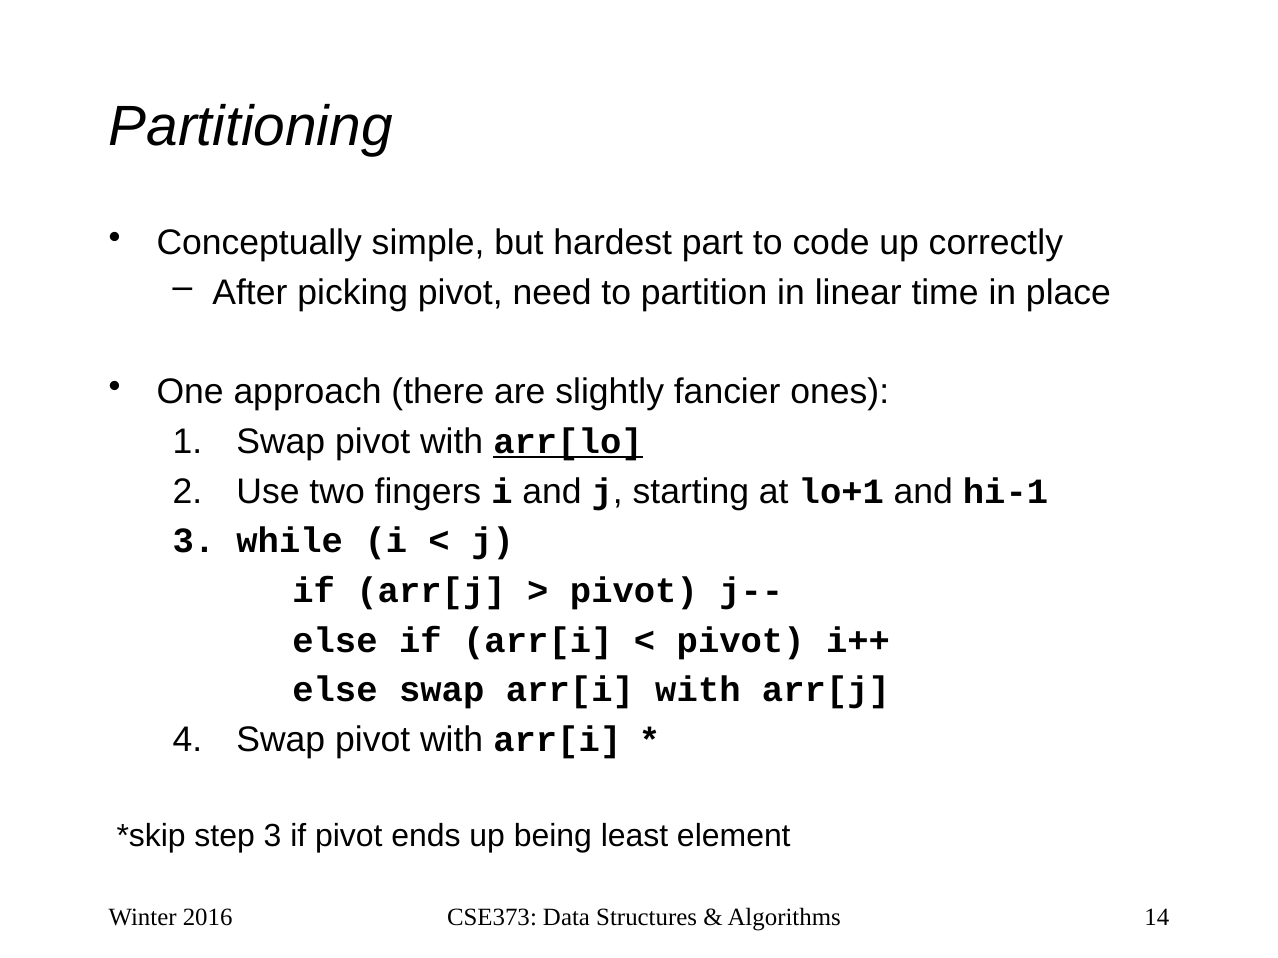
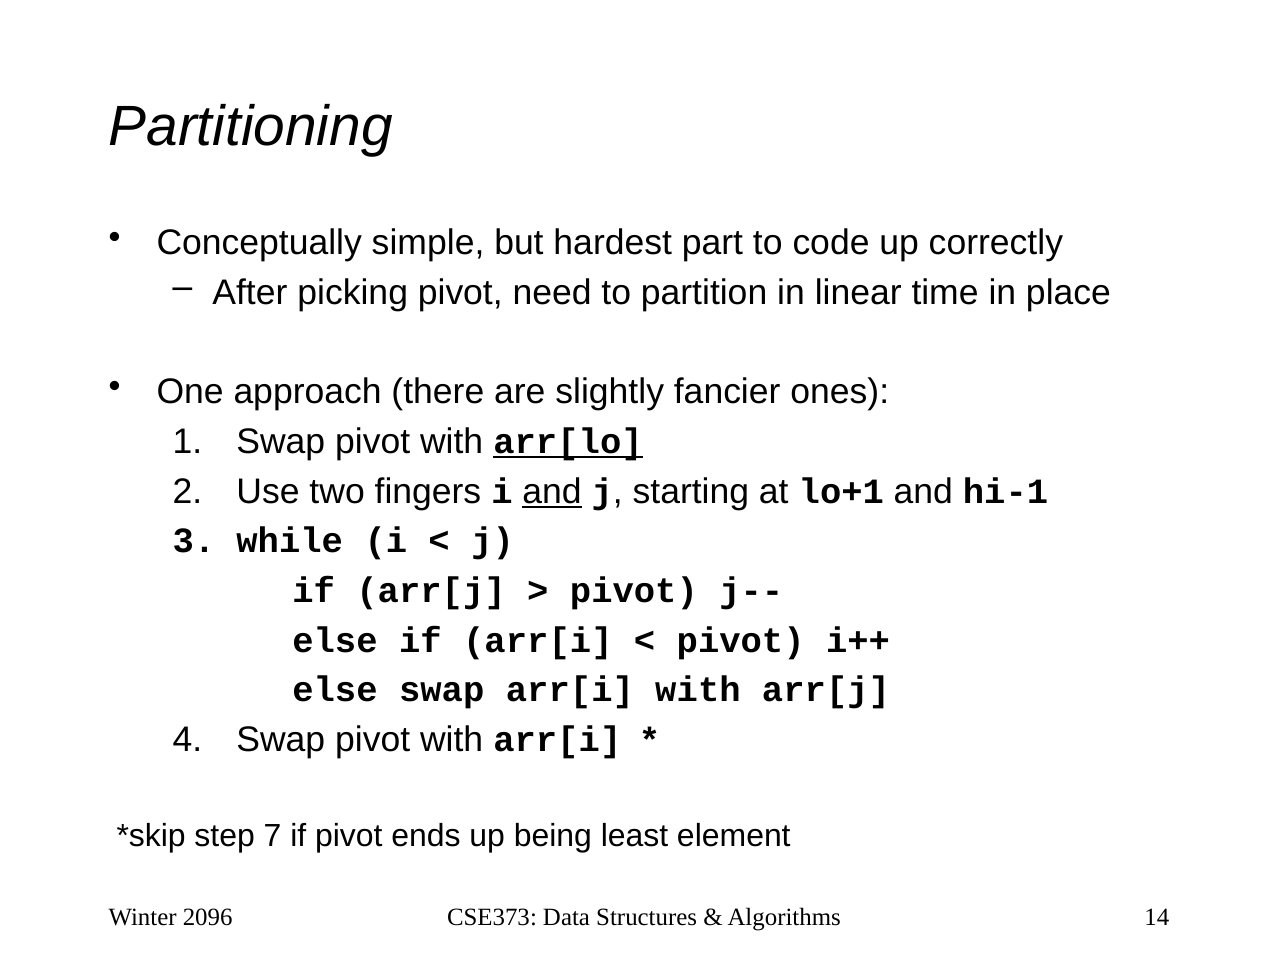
and at (552, 492) underline: none -> present
step 3: 3 -> 7
2016: 2016 -> 2096
